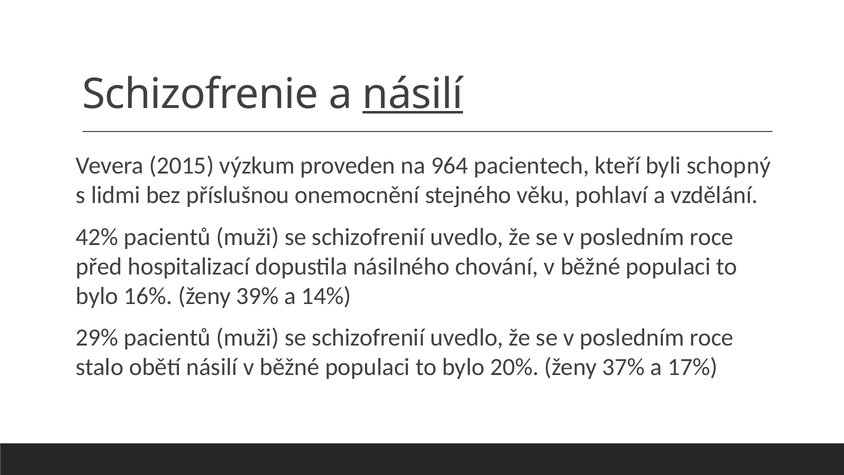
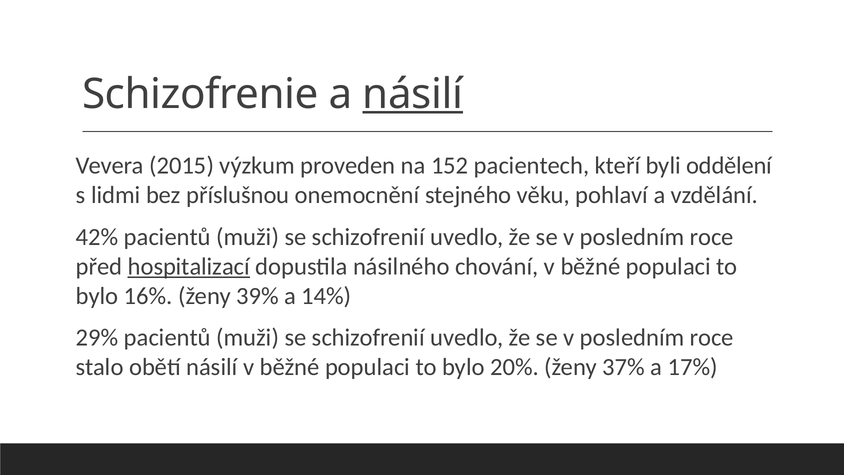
964: 964 -> 152
schopný: schopný -> oddělení
hospitalizací underline: none -> present
